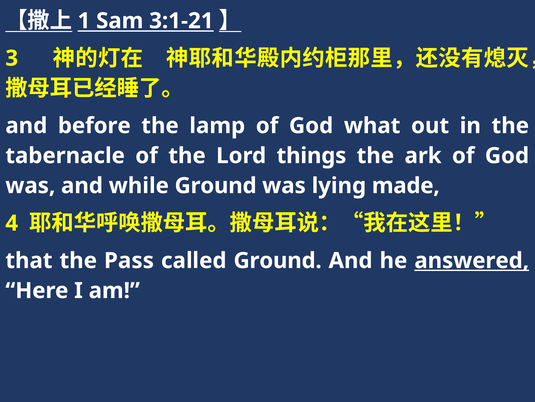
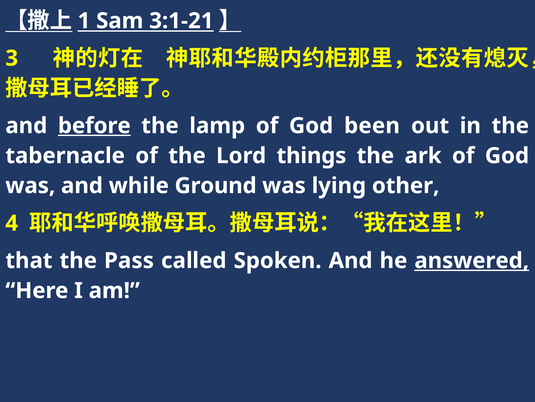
before underline: none -> present
what: what -> been
made: made -> other
called Ground: Ground -> Spoken
